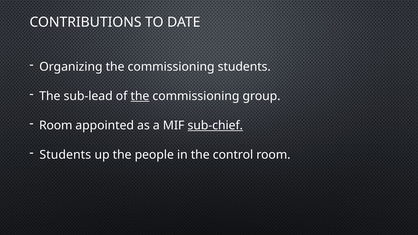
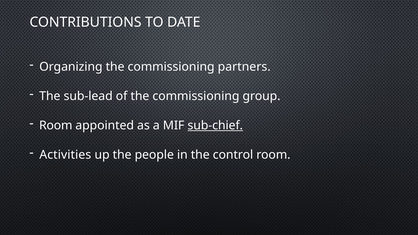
commissioning students: students -> partners
the at (140, 96) underline: present -> none
Students at (65, 155): Students -> Activities
